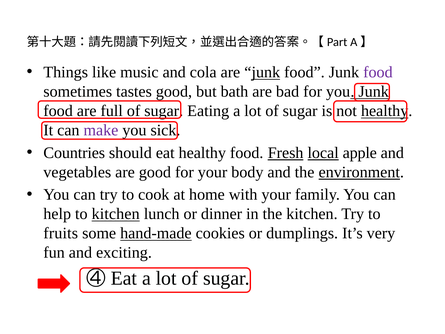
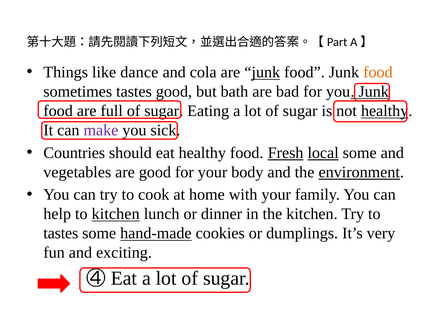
music: music -> dance
food at (378, 72) colour: purple -> orange
local apple: apple -> some
fruits at (61, 233): fruits -> tastes
